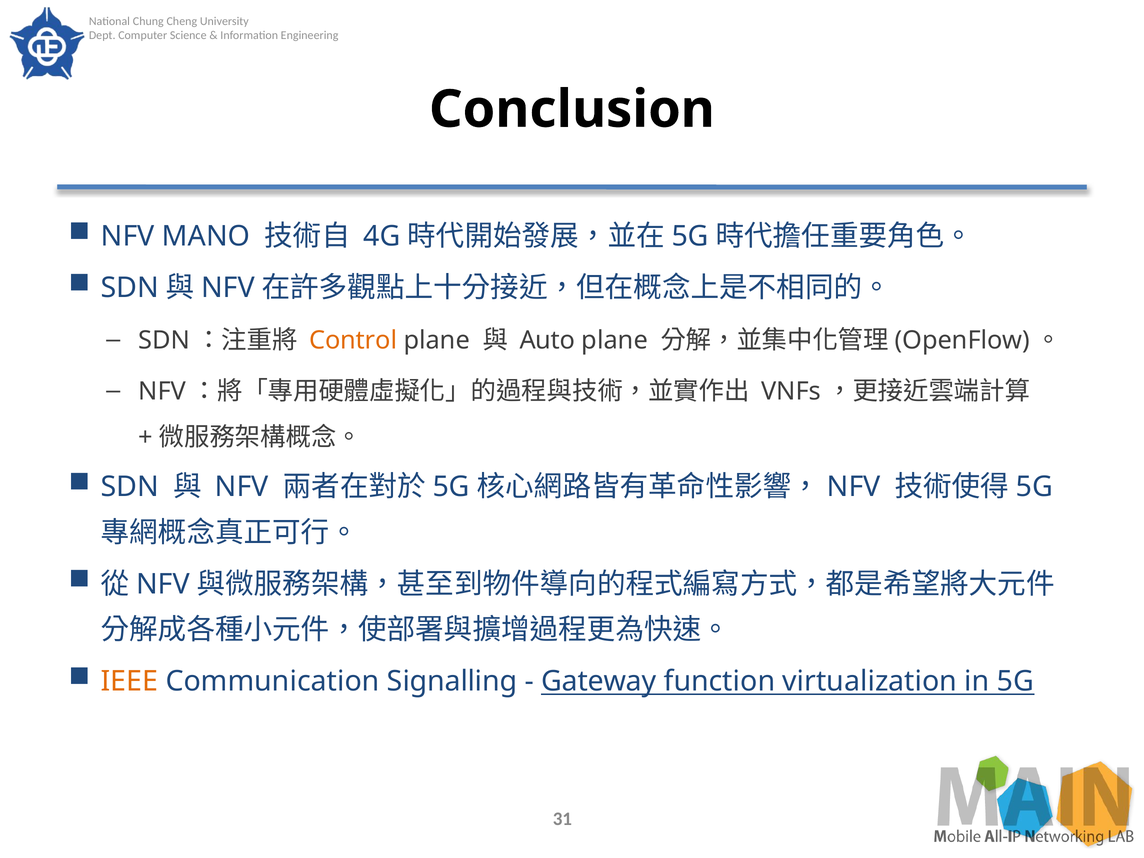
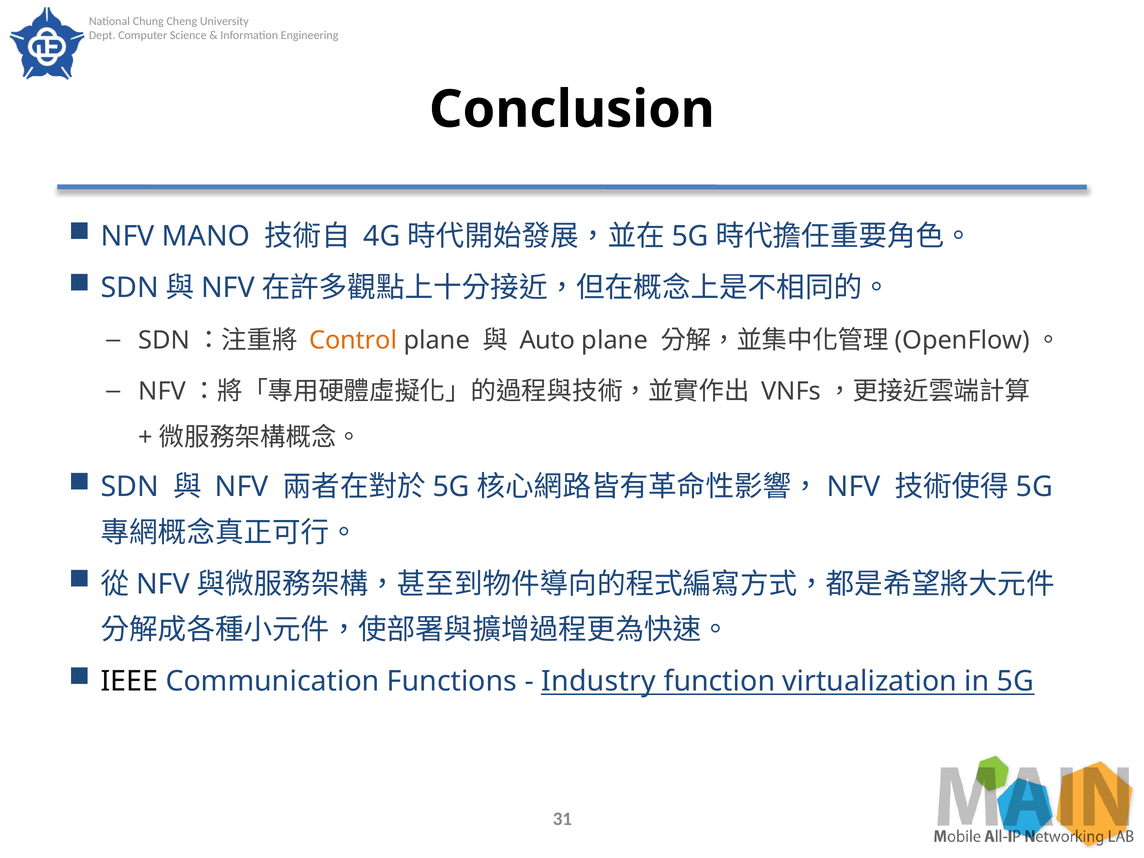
IEEE colour: orange -> black
Signalling: Signalling -> Functions
Gateway: Gateway -> Industry
